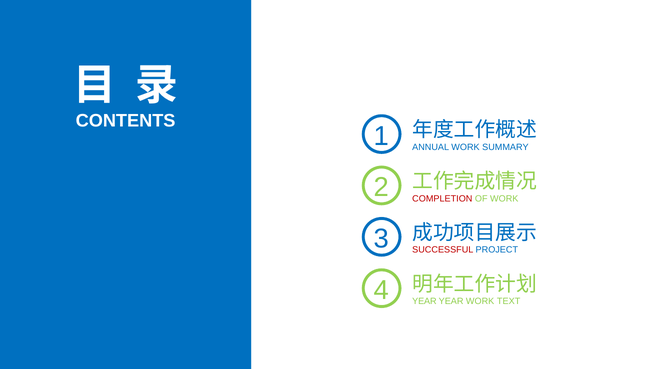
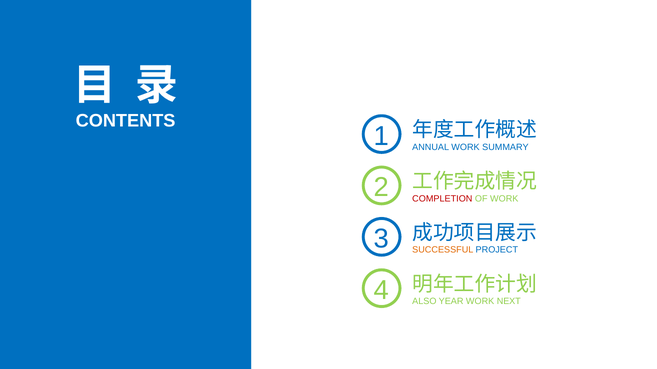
SUCCESSFUL colour: red -> orange
YEAR at (424, 302): YEAR -> ALSO
TEXT: TEXT -> NEXT
